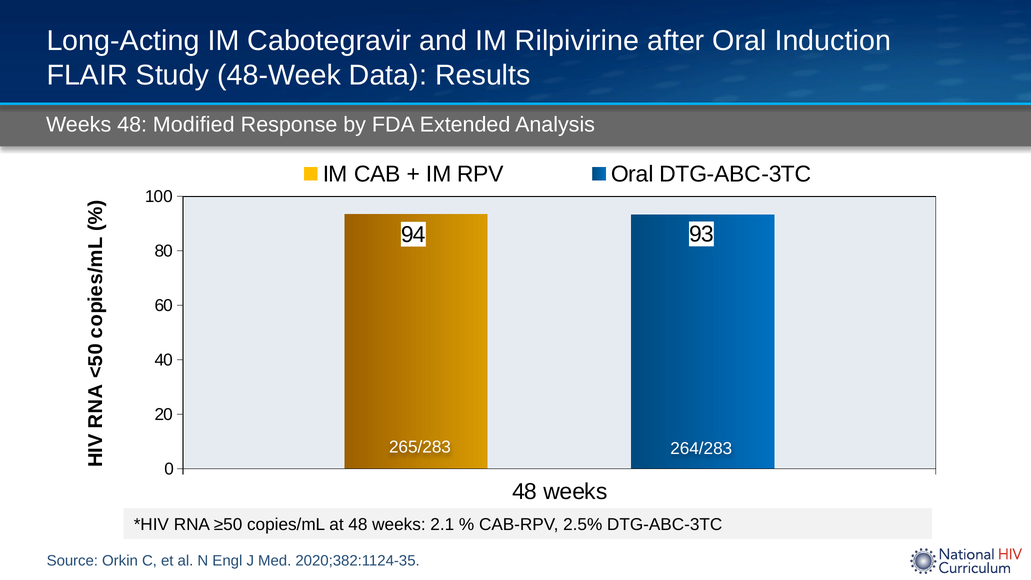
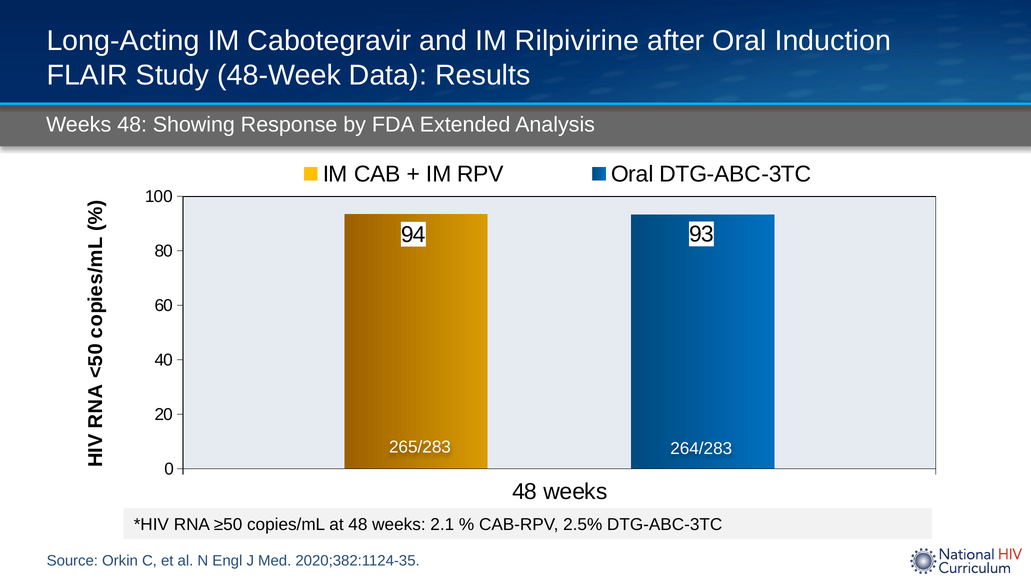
Modified: Modified -> Showing
